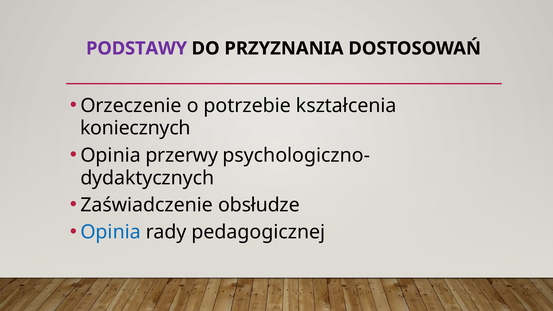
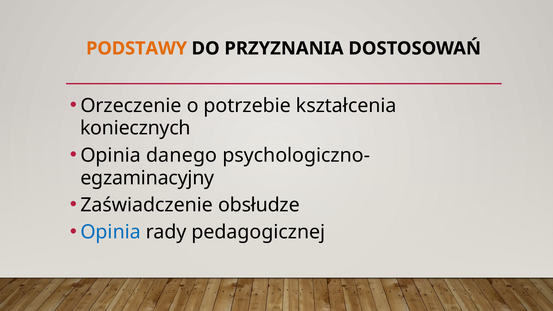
PODSTAWY colour: purple -> orange
przerwy: przerwy -> danego
dydaktycznych: dydaktycznych -> egzaminacyjny
